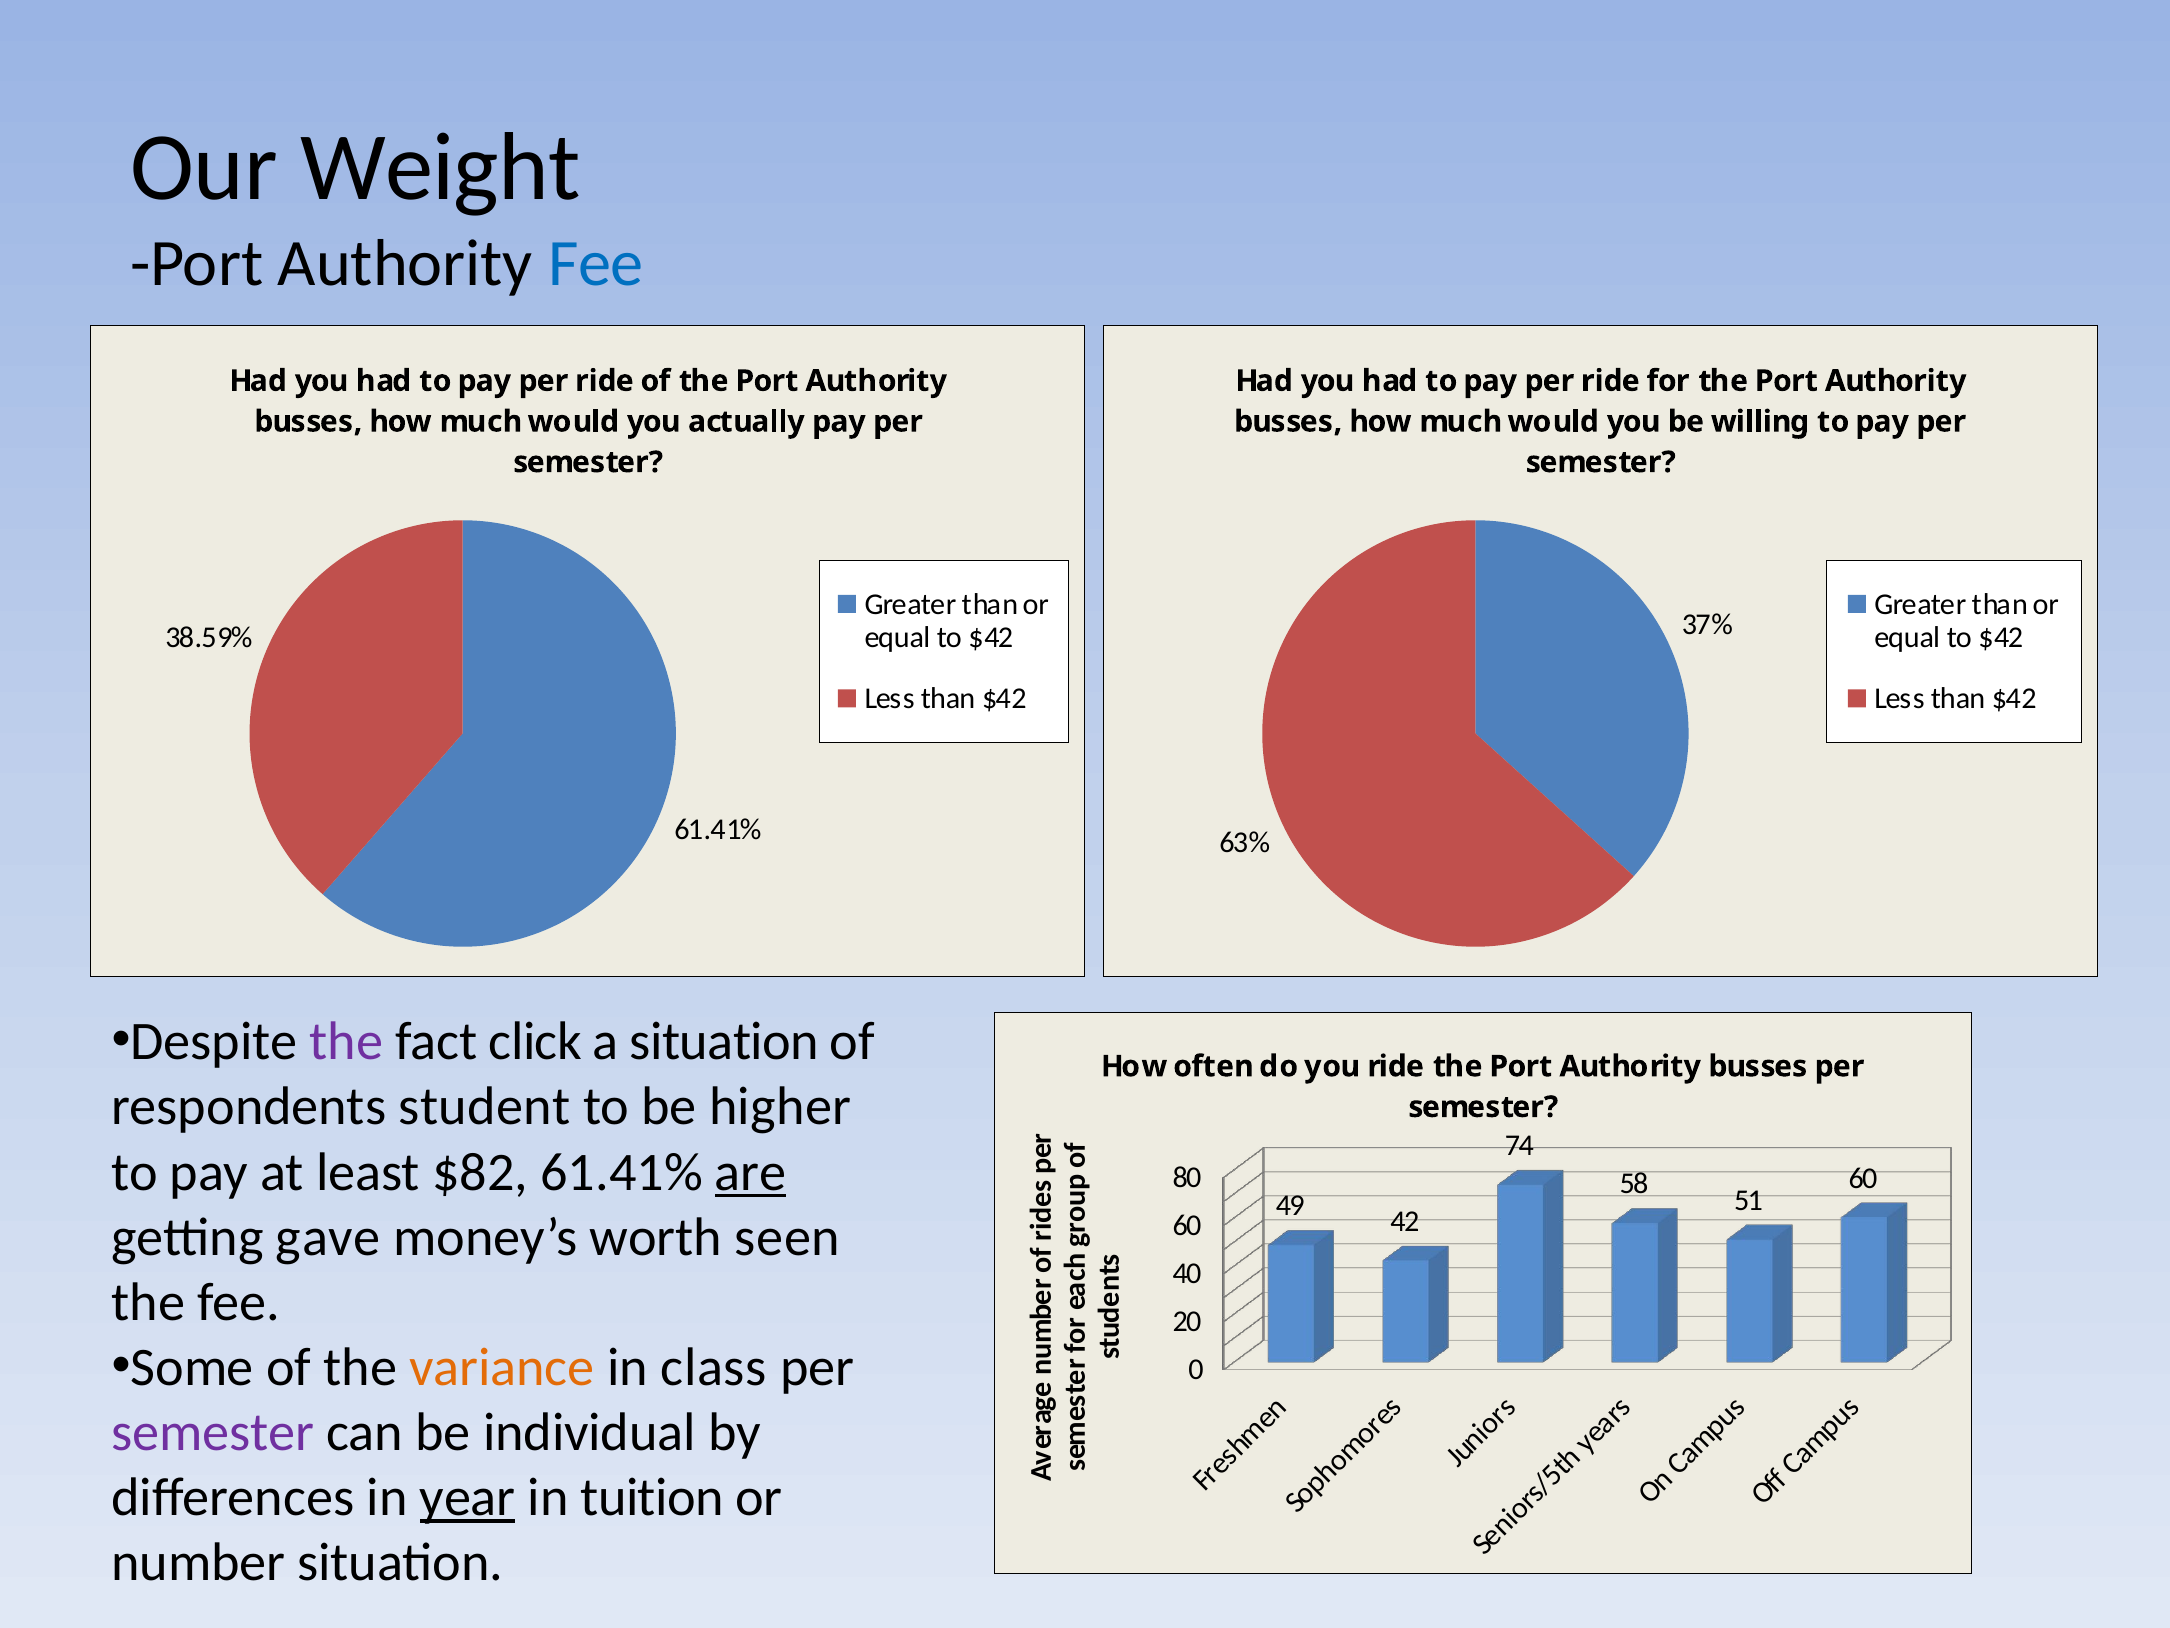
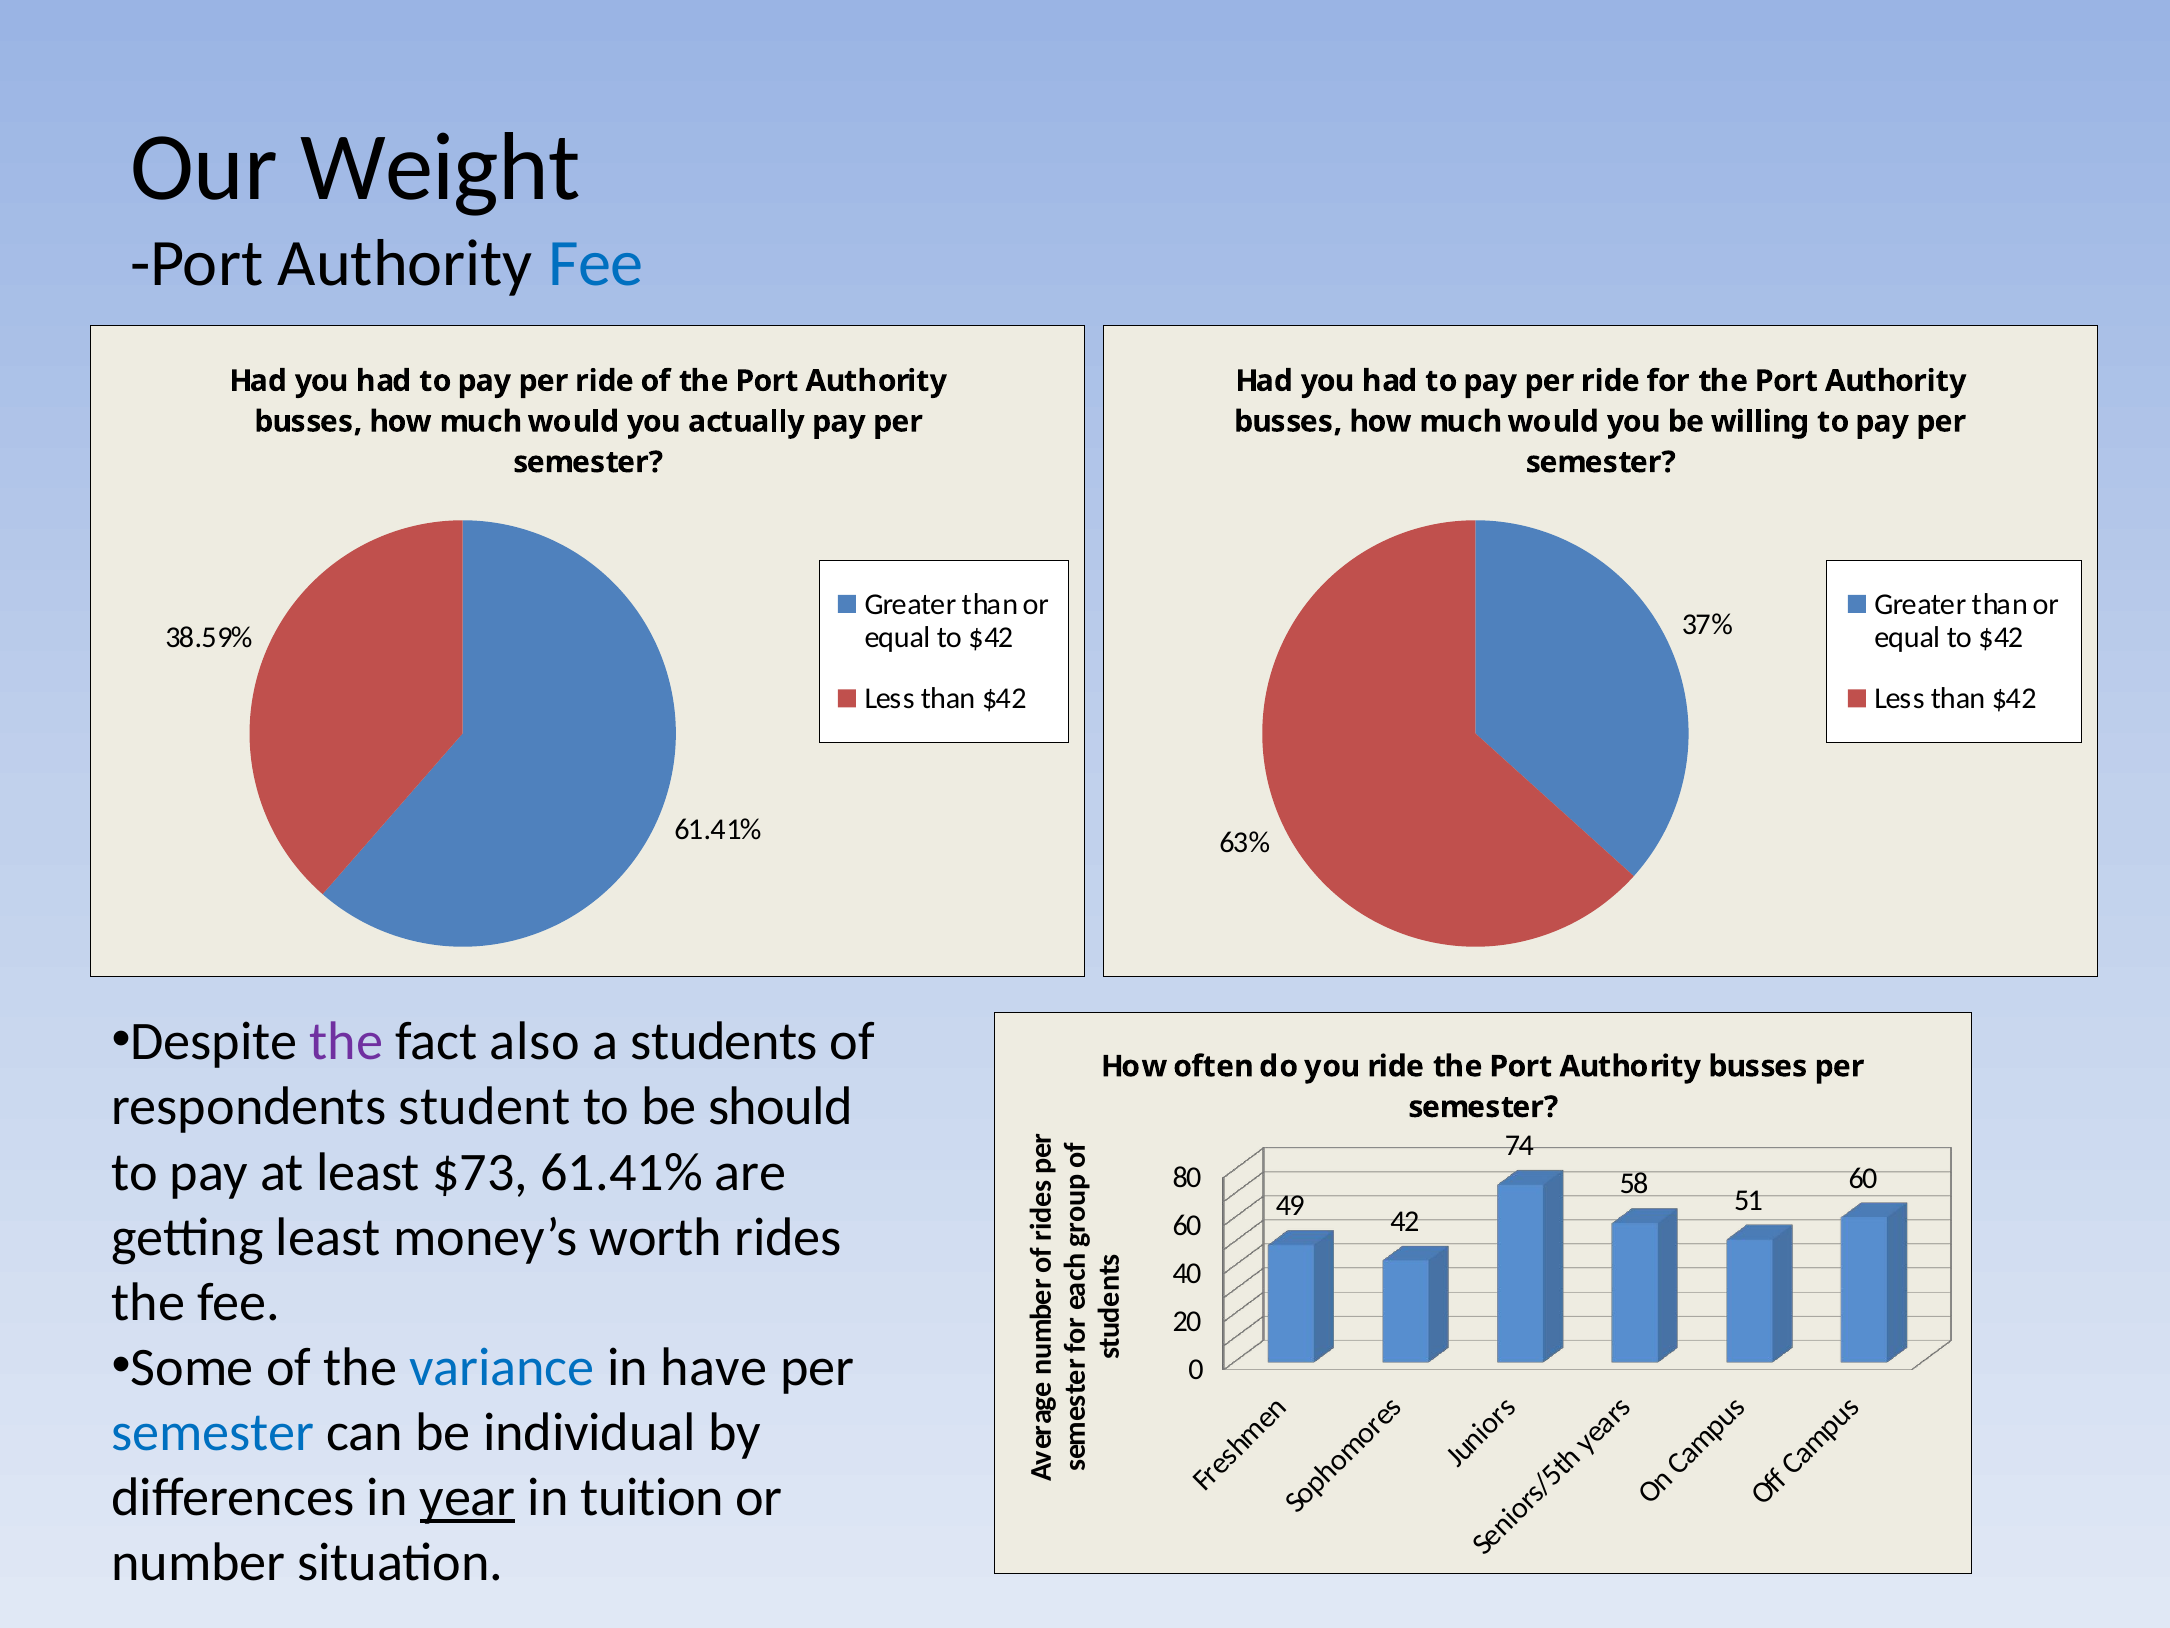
click: click -> also
a situation: situation -> students
higher: higher -> should
$82: $82 -> $73
are underline: present -> none
getting gave: gave -> least
seen: seen -> rides
variance colour: orange -> blue
class: class -> have
semester at (213, 1432) colour: purple -> blue
